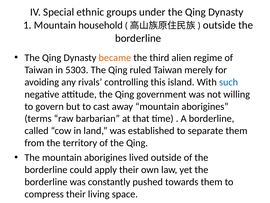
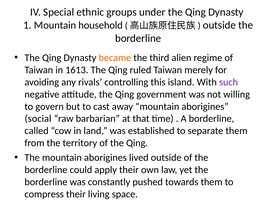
5303: 5303 -> 1613
such colour: blue -> purple
terms: terms -> social
